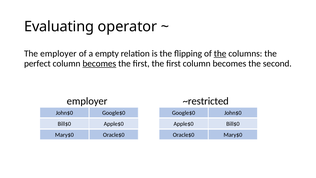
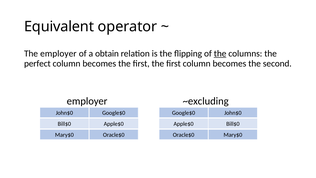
Evaluating: Evaluating -> Equivalent
empty: empty -> obtain
becomes at (99, 63) underline: present -> none
~restricted: ~restricted -> ~excluding
